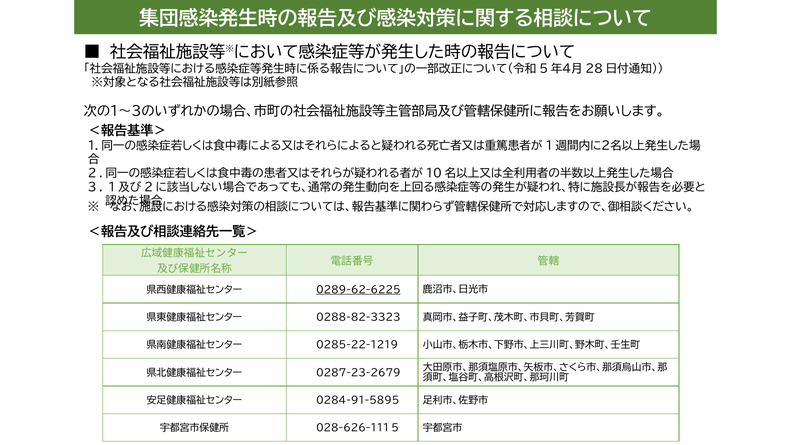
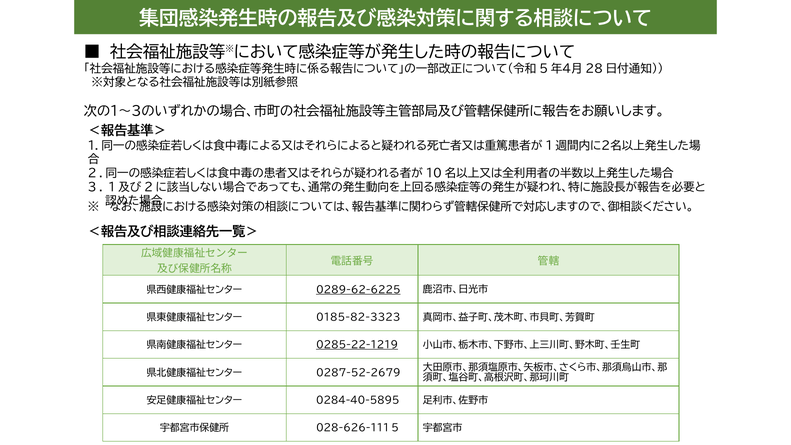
0288-82-3323: 0288-82-3323 -> 0185-82-3323
0285-22-1219 underline: none -> present
0287-23-2679: 0287-23-2679 -> 0287-52-2679
0284-91-5895: 0284-91-5895 -> 0284-40-5895
